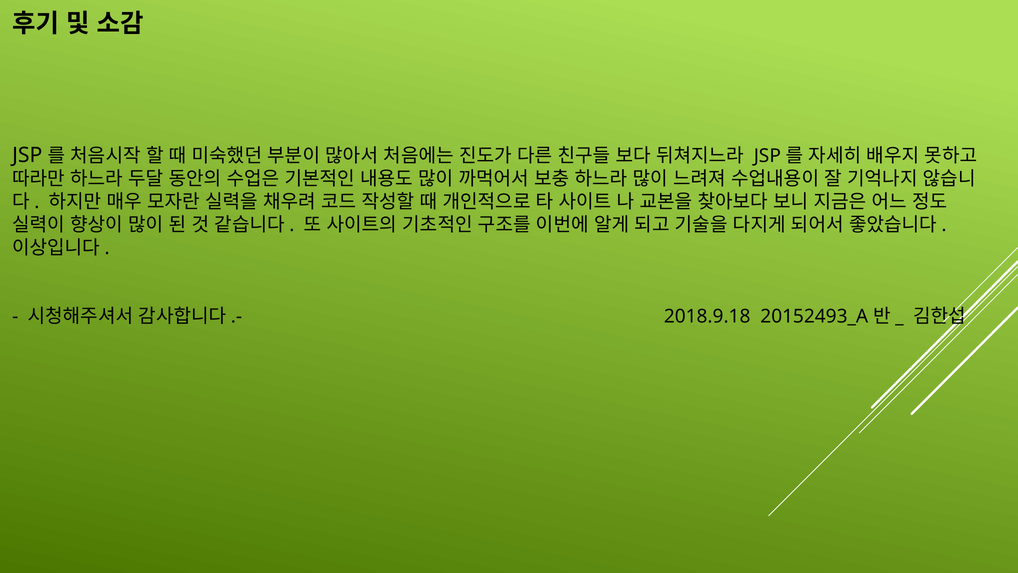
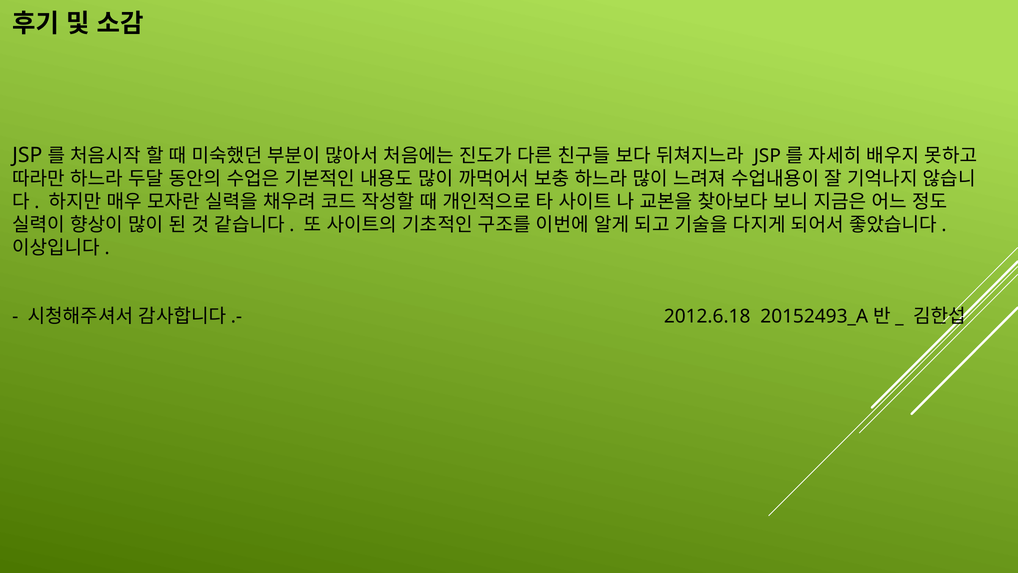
2018.9.18: 2018.9.18 -> 2012.6.18
